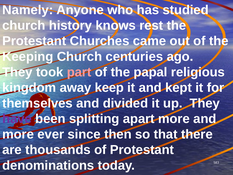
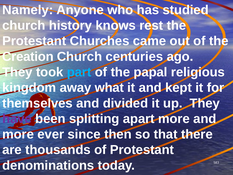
Keeping: Keeping -> Creation
part colour: pink -> light blue
keep: keep -> what
